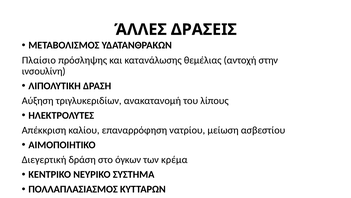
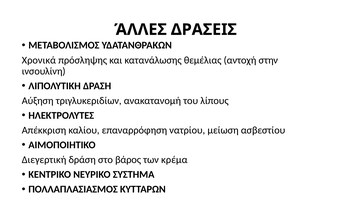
Πλαίσιο: Πλαίσιο -> Χρονικά
όγκων: όγκων -> βάρος
